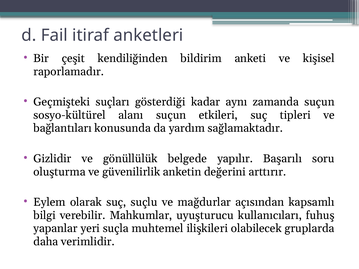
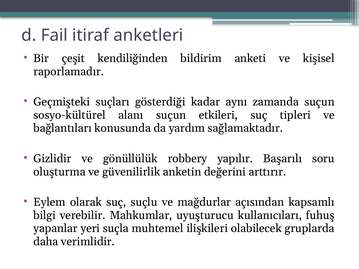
belgede: belgede -> robbery
